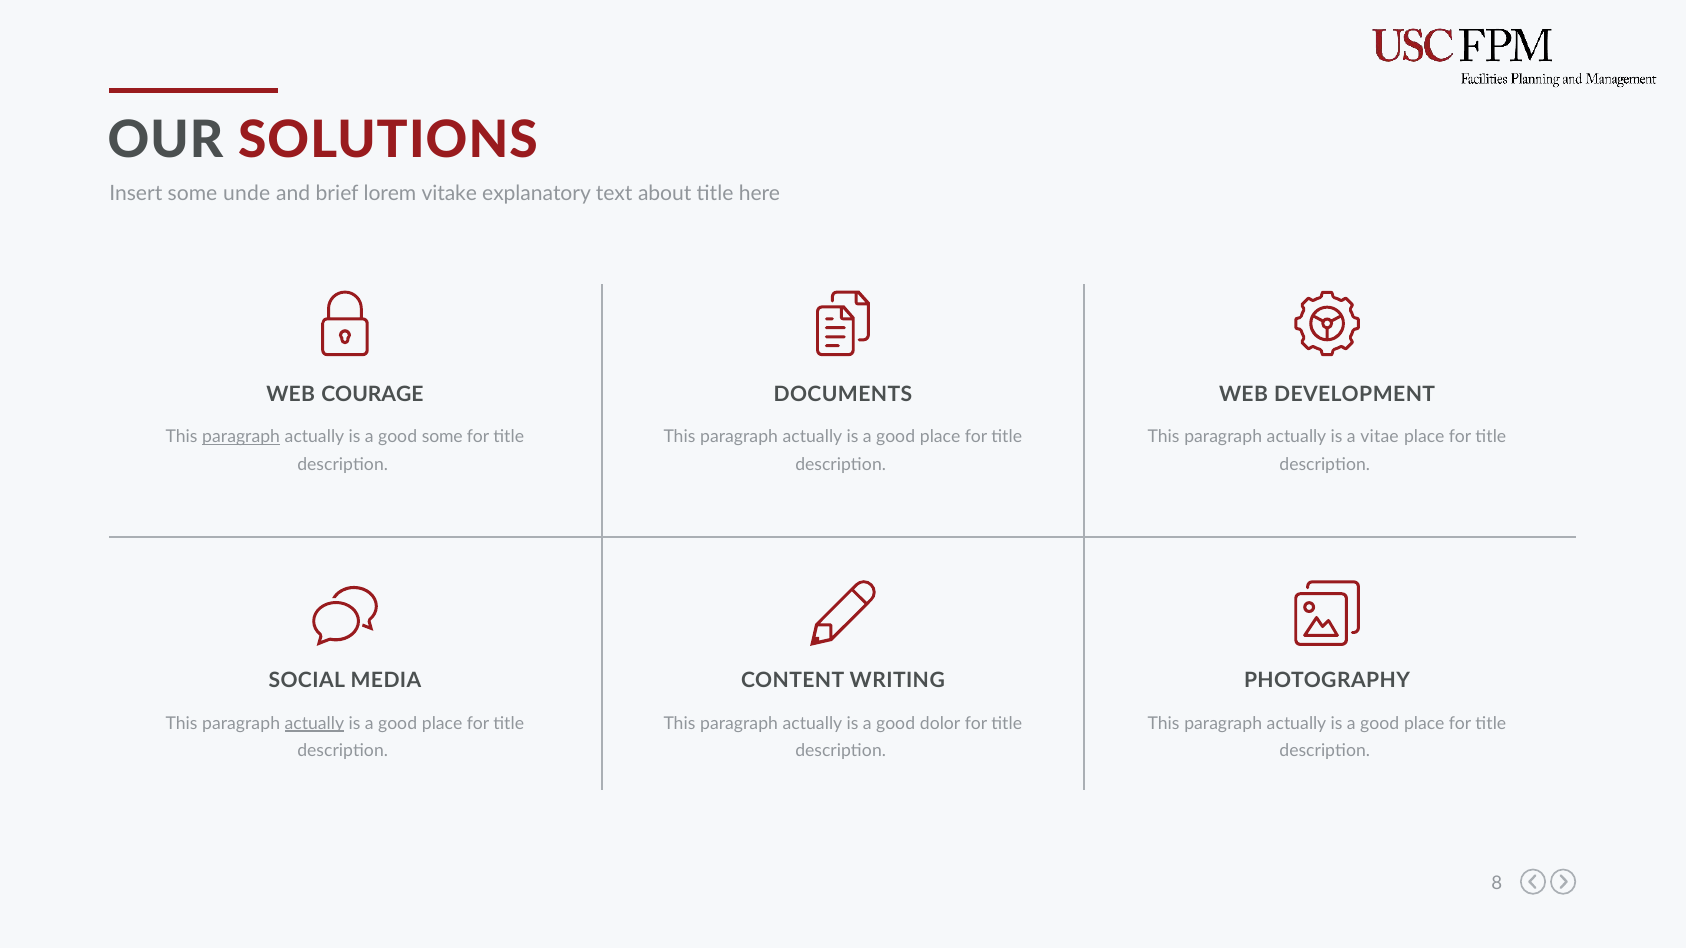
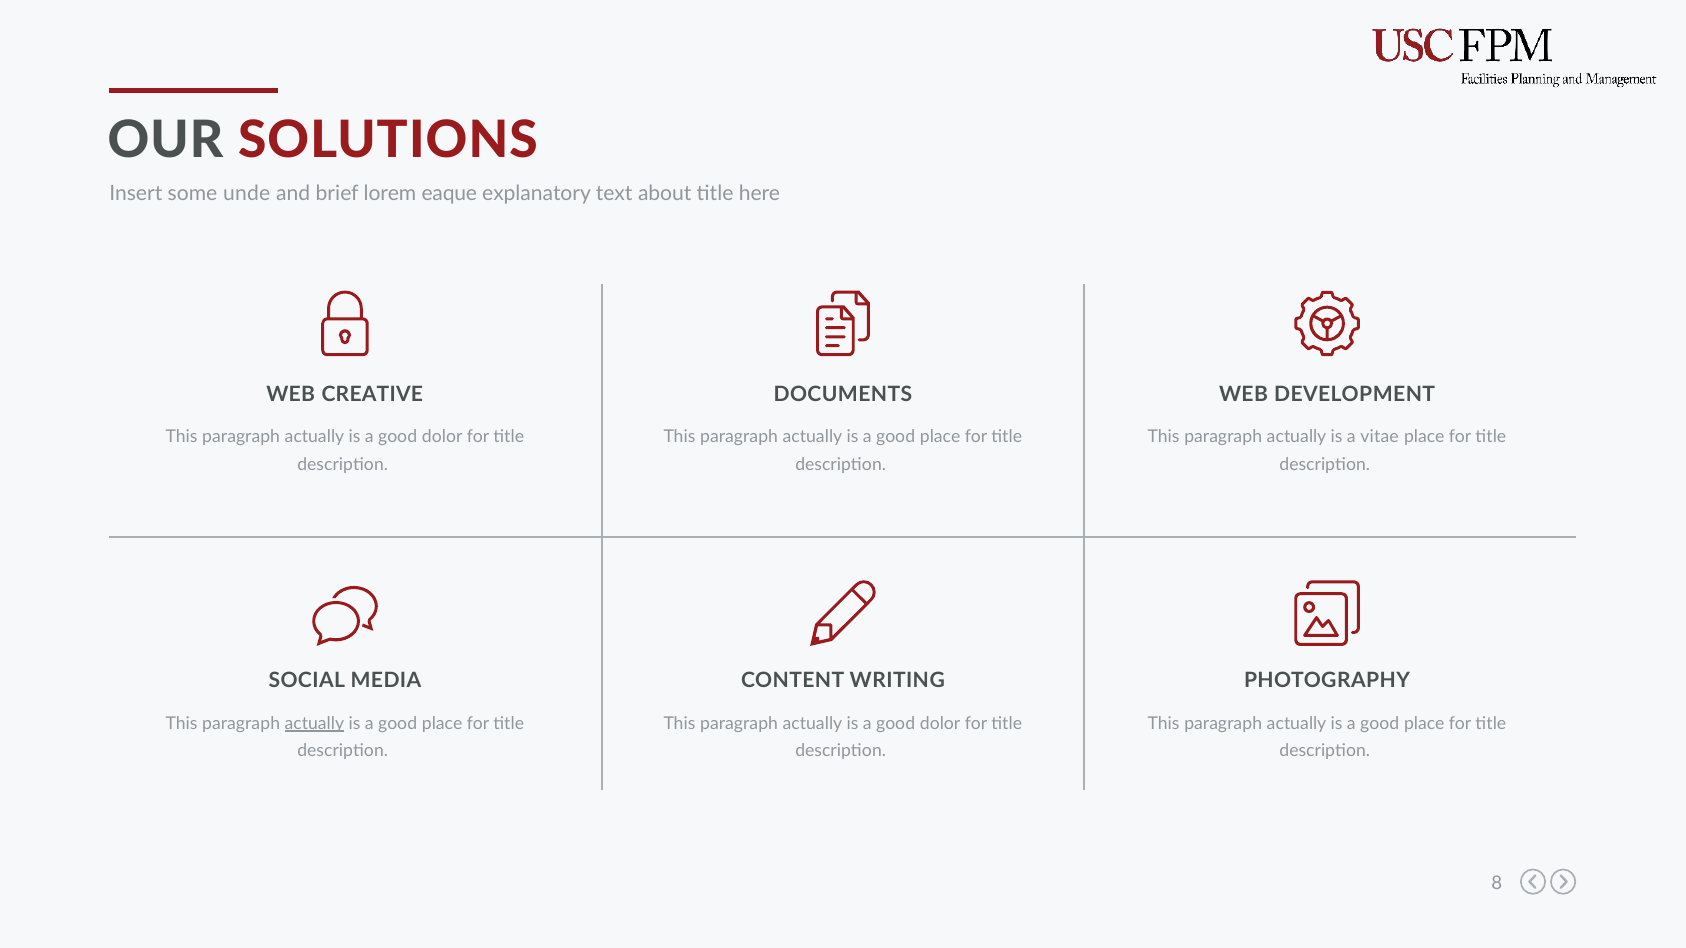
vitake: vitake -> eaque
COURAGE: COURAGE -> CREATIVE
paragraph at (241, 437) underline: present -> none
some at (442, 437): some -> dolor
